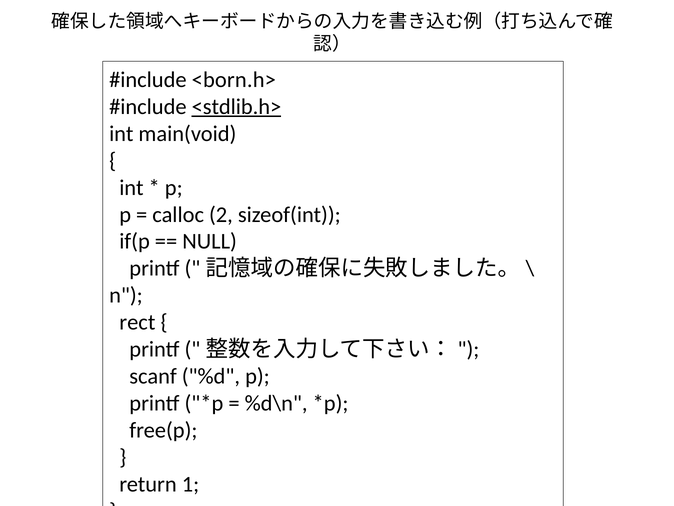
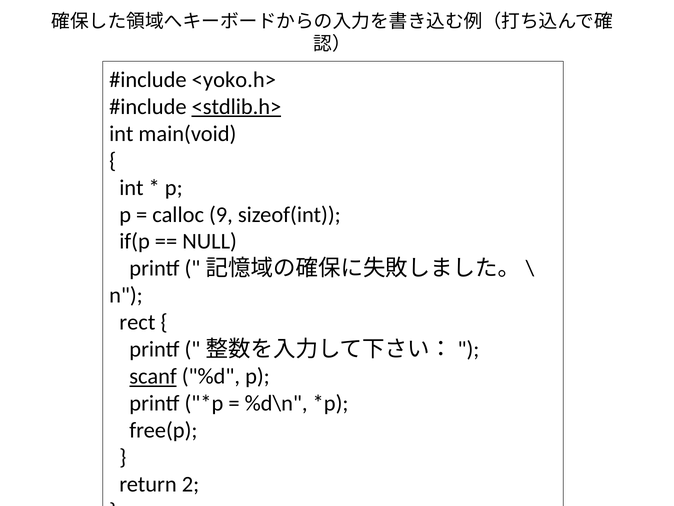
<born.h>: <born.h> -> <yoko.h>
2: 2 -> 9
scanf underline: none -> present
1: 1 -> 2
